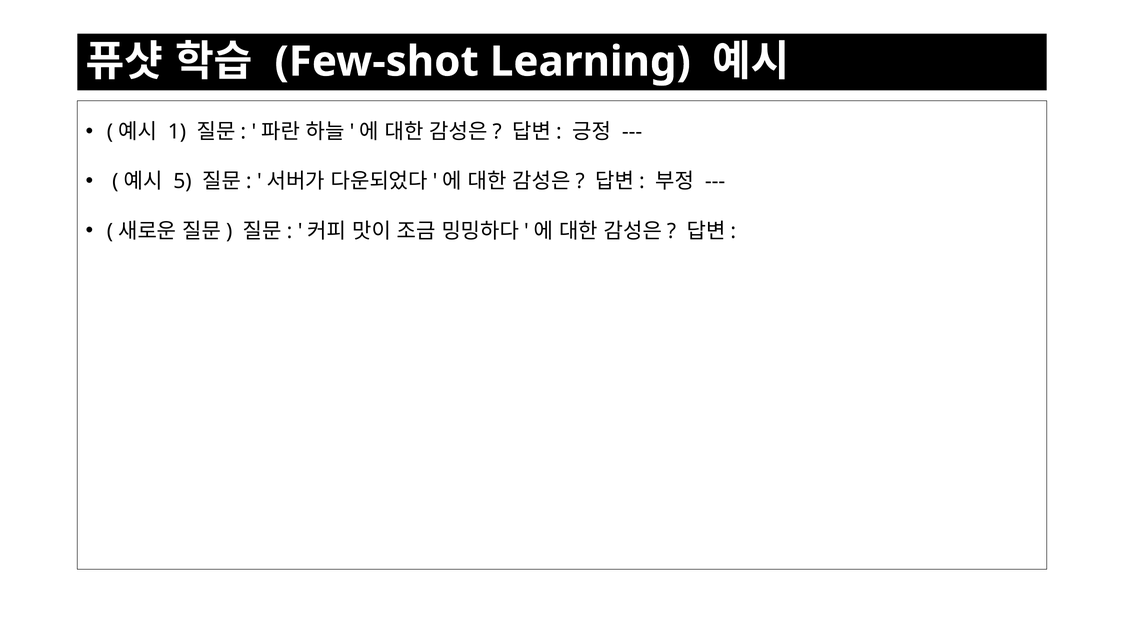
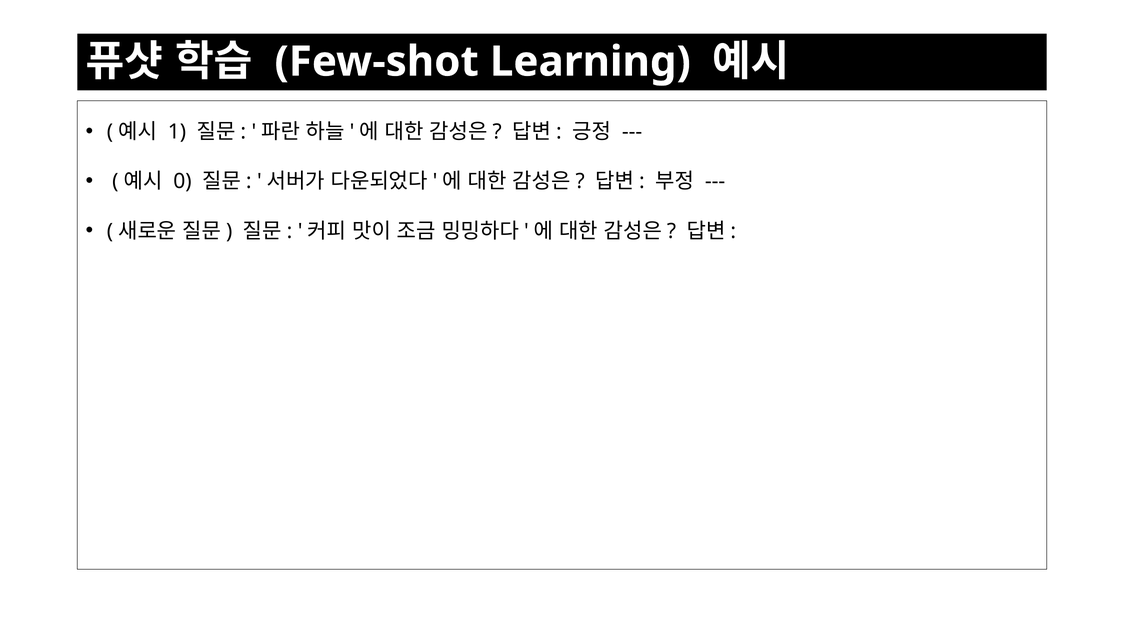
5: 5 -> 0
